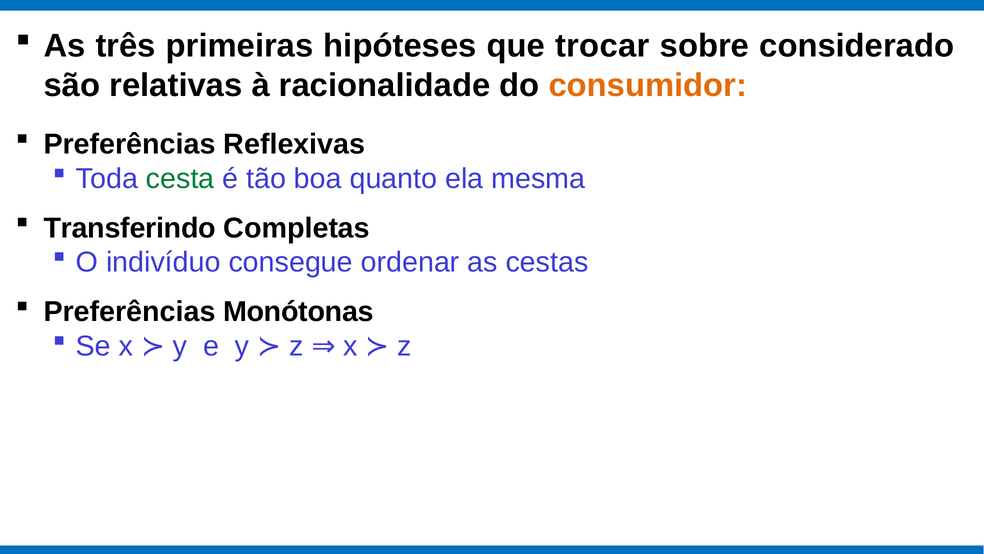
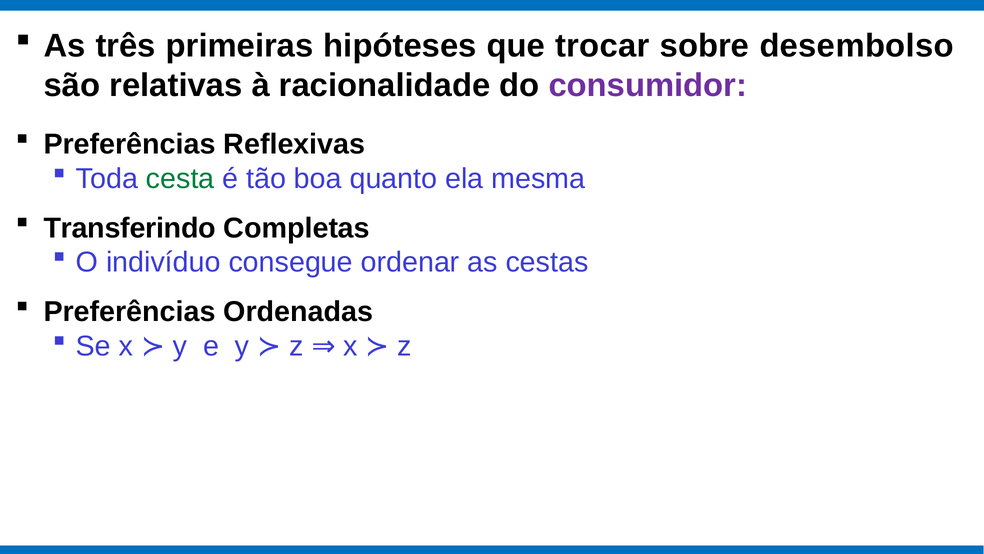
considerado: considerado -> desembolso
consumidor colour: orange -> purple
Monótonas: Monótonas -> Ordenadas
